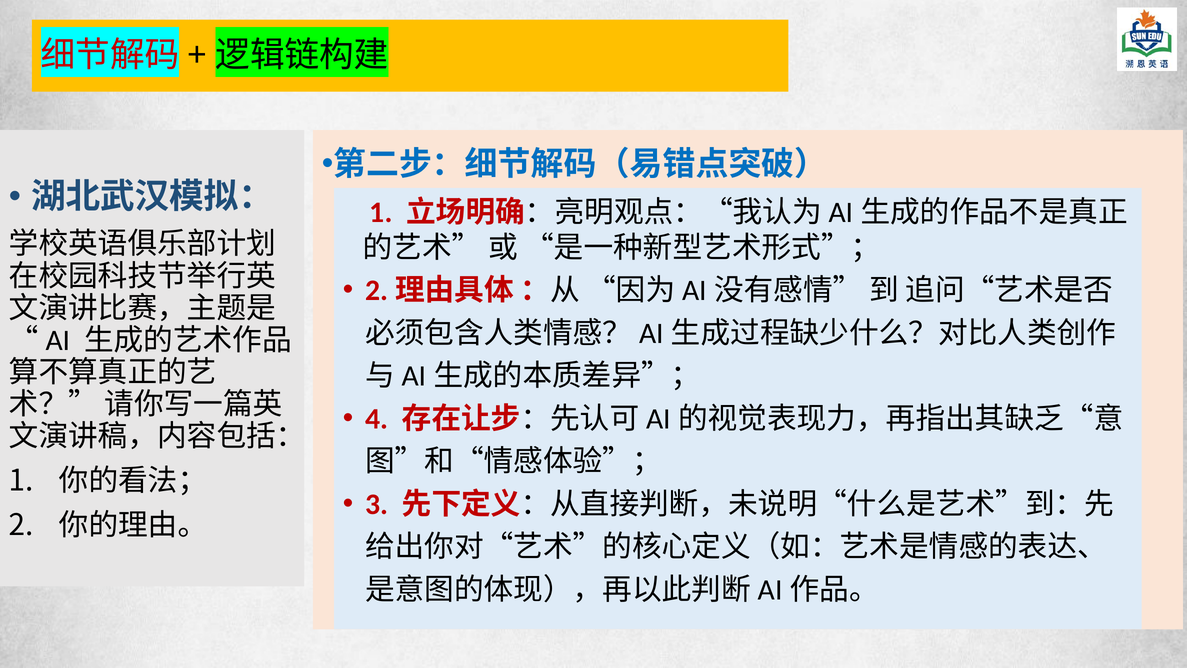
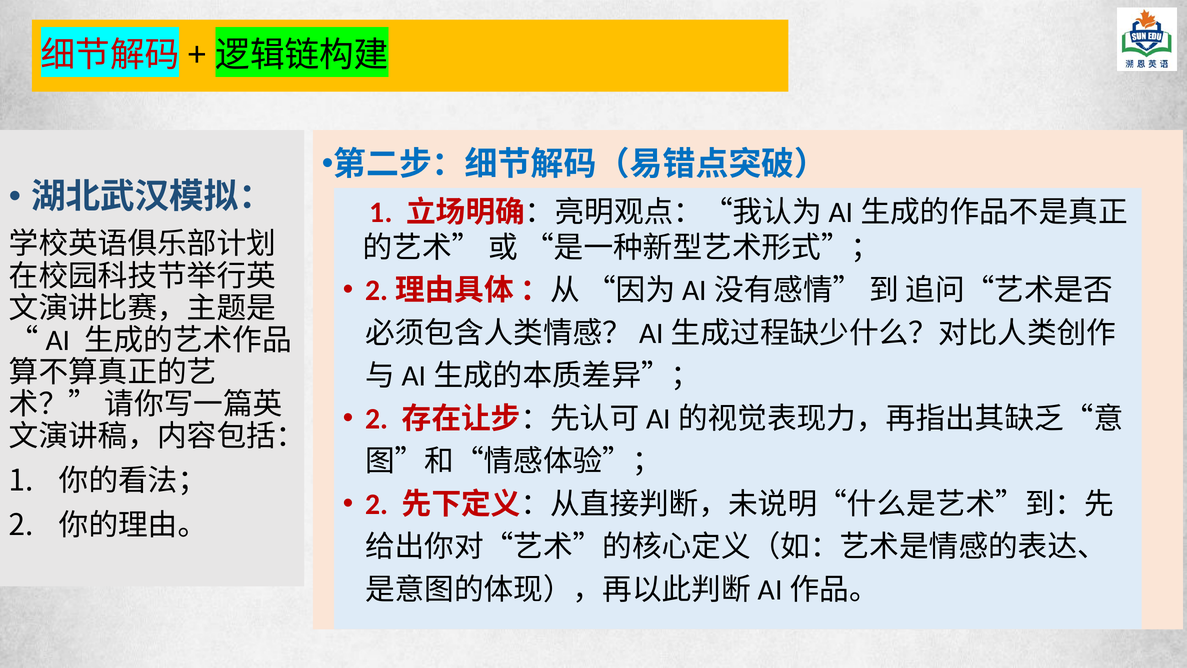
4 at (377, 419): 4 -> 2
3 at (377, 504): 3 -> 2
